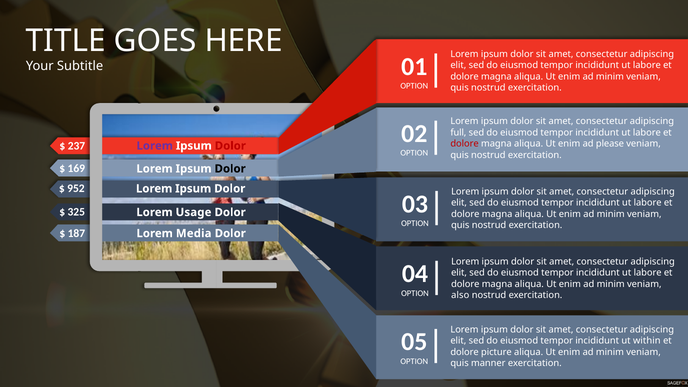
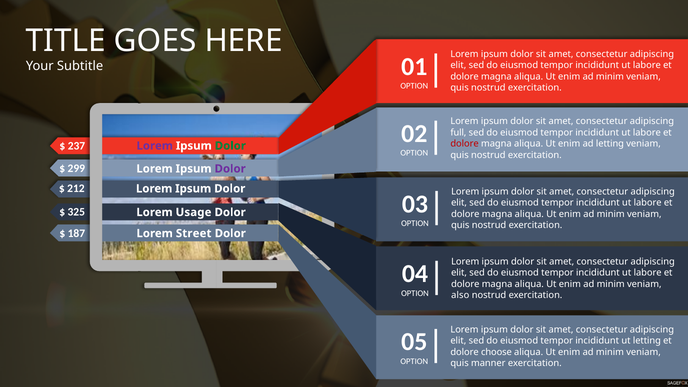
ad please: please -> letting
Dolor at (230, 146) colour: red -> green
169: 169 -> 299
Dolor at (230, 169) colour: black -> purple
952: 952 -> 212
Media: Media -> Street
ut within: within -> letting
picture: picture -> choose
